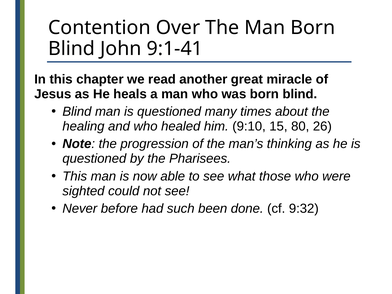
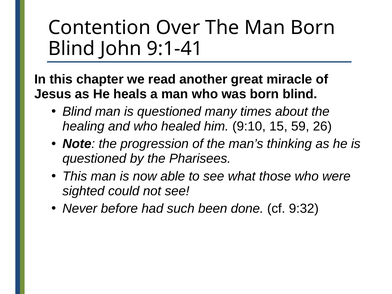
80: 80 -> 59
